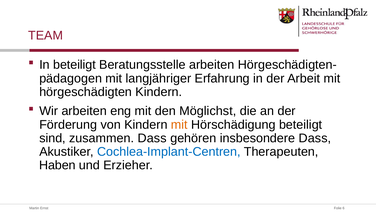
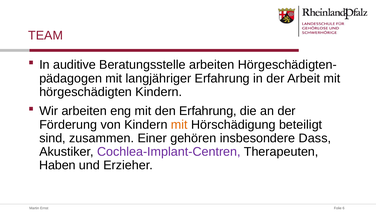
In beteiligt: beteiligt -> auditive
den Möglichst: Möglichst -> Erfahrung
zusammen Dass: Dass -> Einer
Cochlea-Implant-Centren colour: blue -> purple
